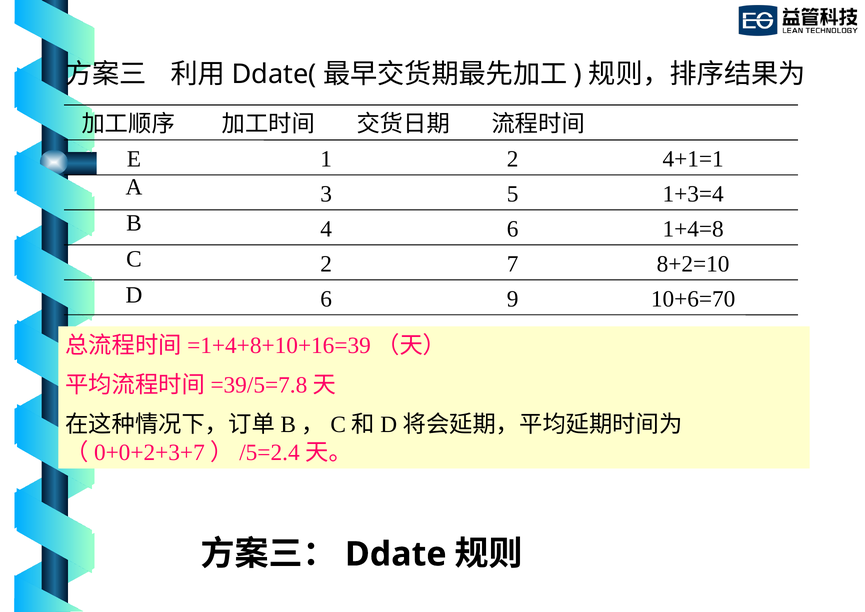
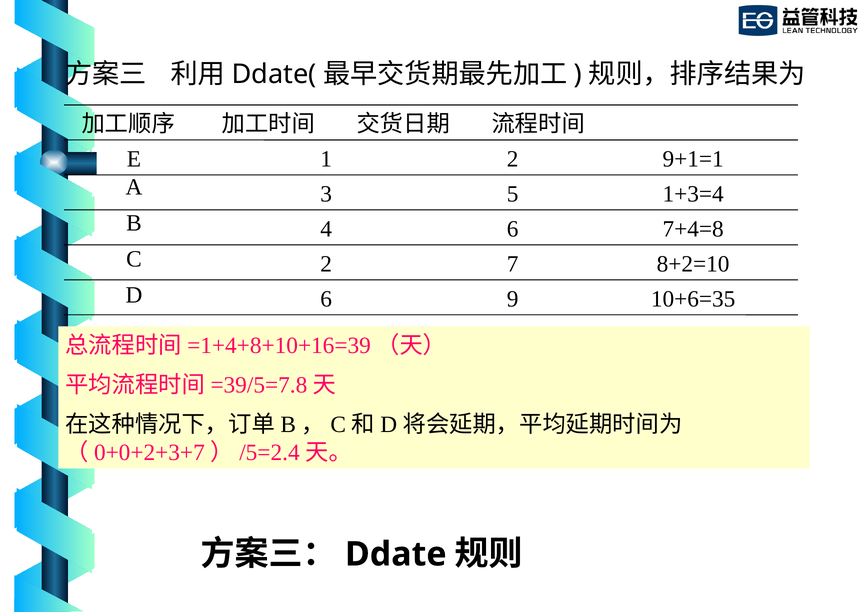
4+1=1: 4+1=1 -> 9+1=1
1+4=8: 1+4=8 -> 7+4=8
10+6=70: 10+6=70 -> 10+6=35
